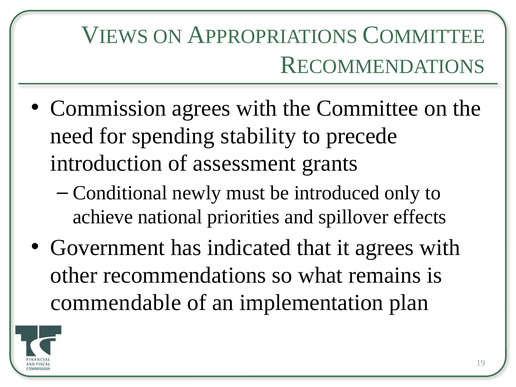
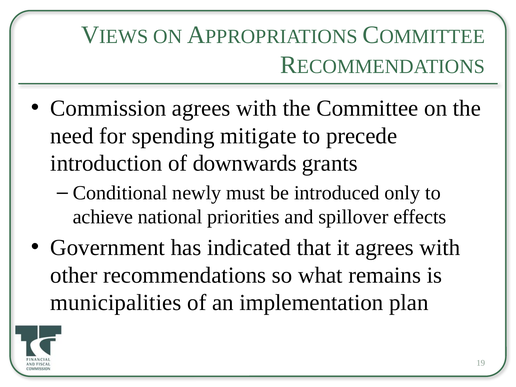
stability: stability -> mitigate
assessment: assessment -> downwards
commendable: commendable -> municipalities
